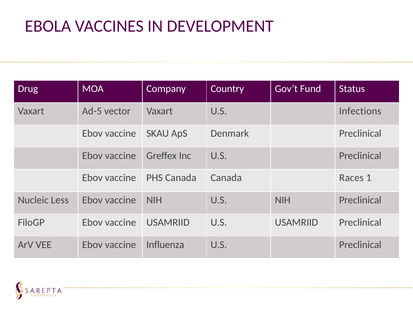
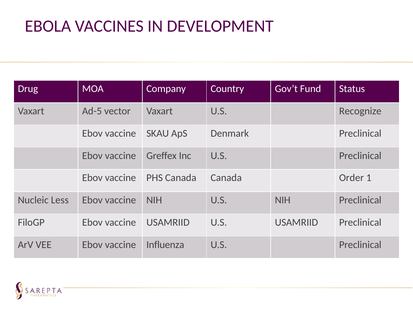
Infections: Infections -> Recognize
Races: Races -> Order
